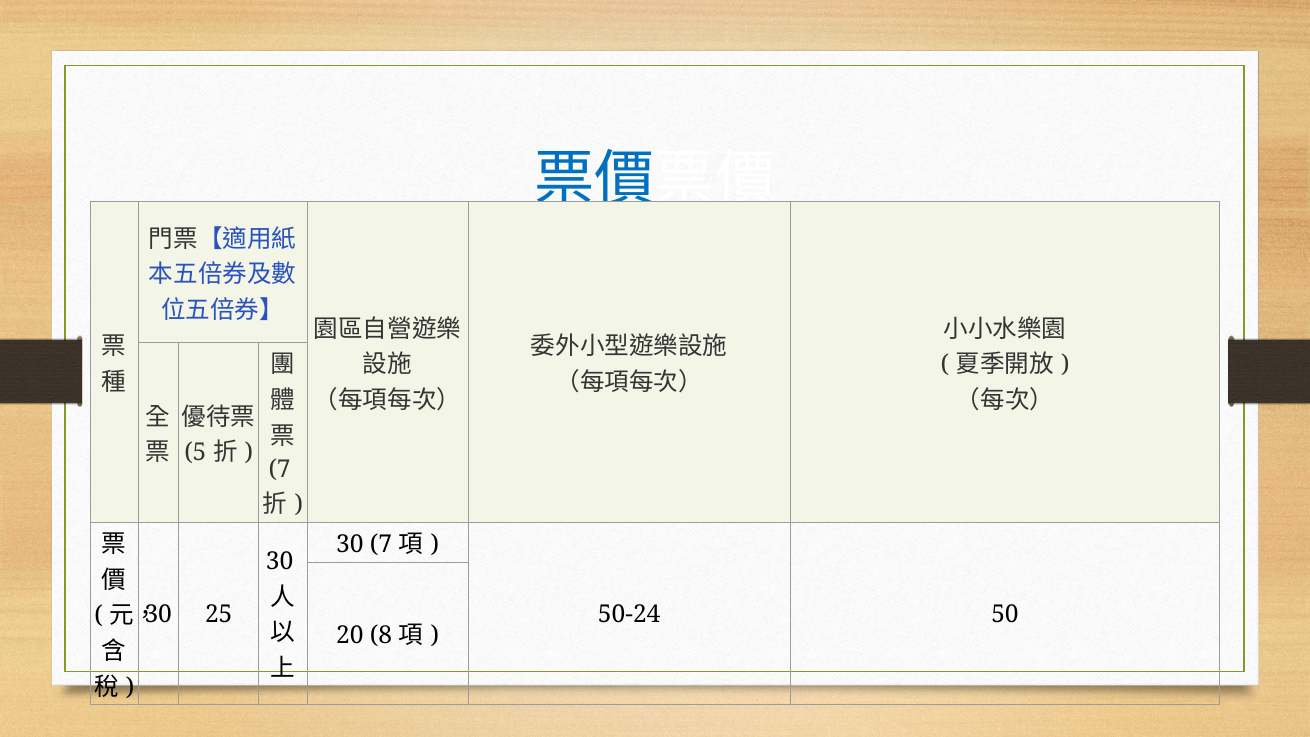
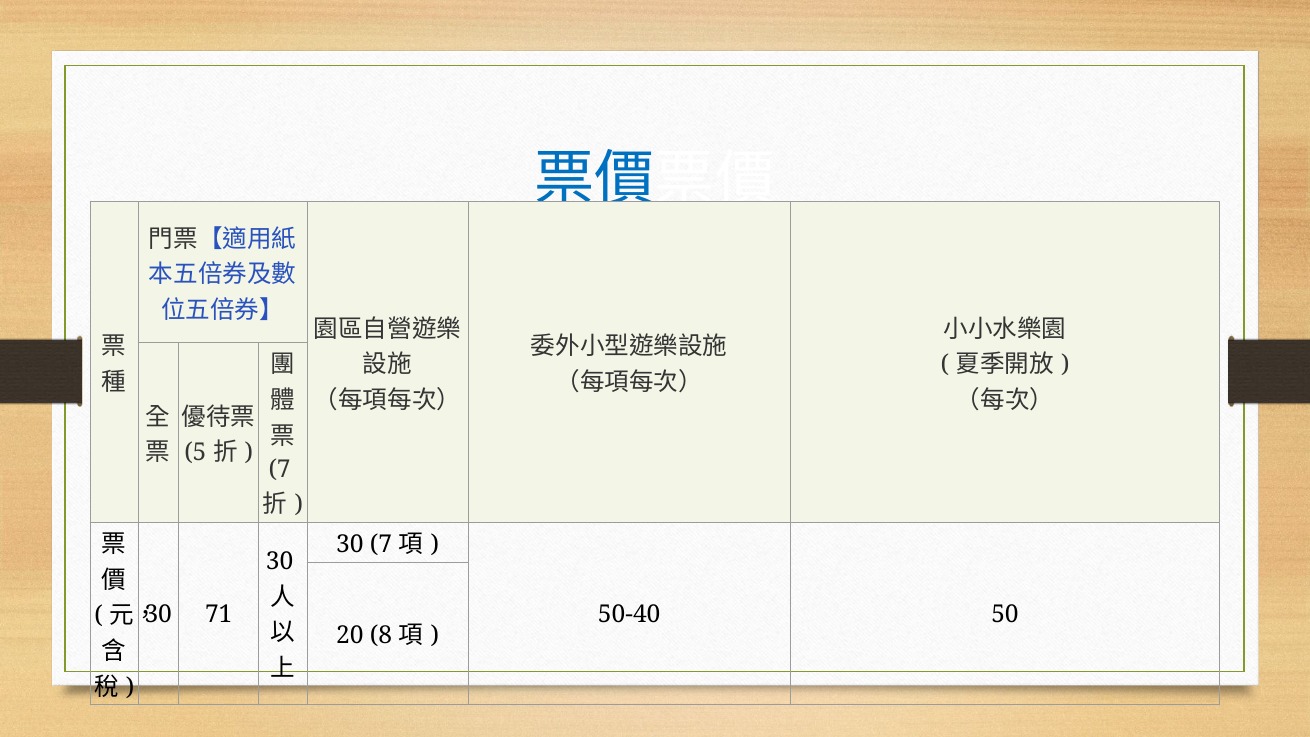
25: 25 -> 71
50-24: 50-24 -> 50-40
